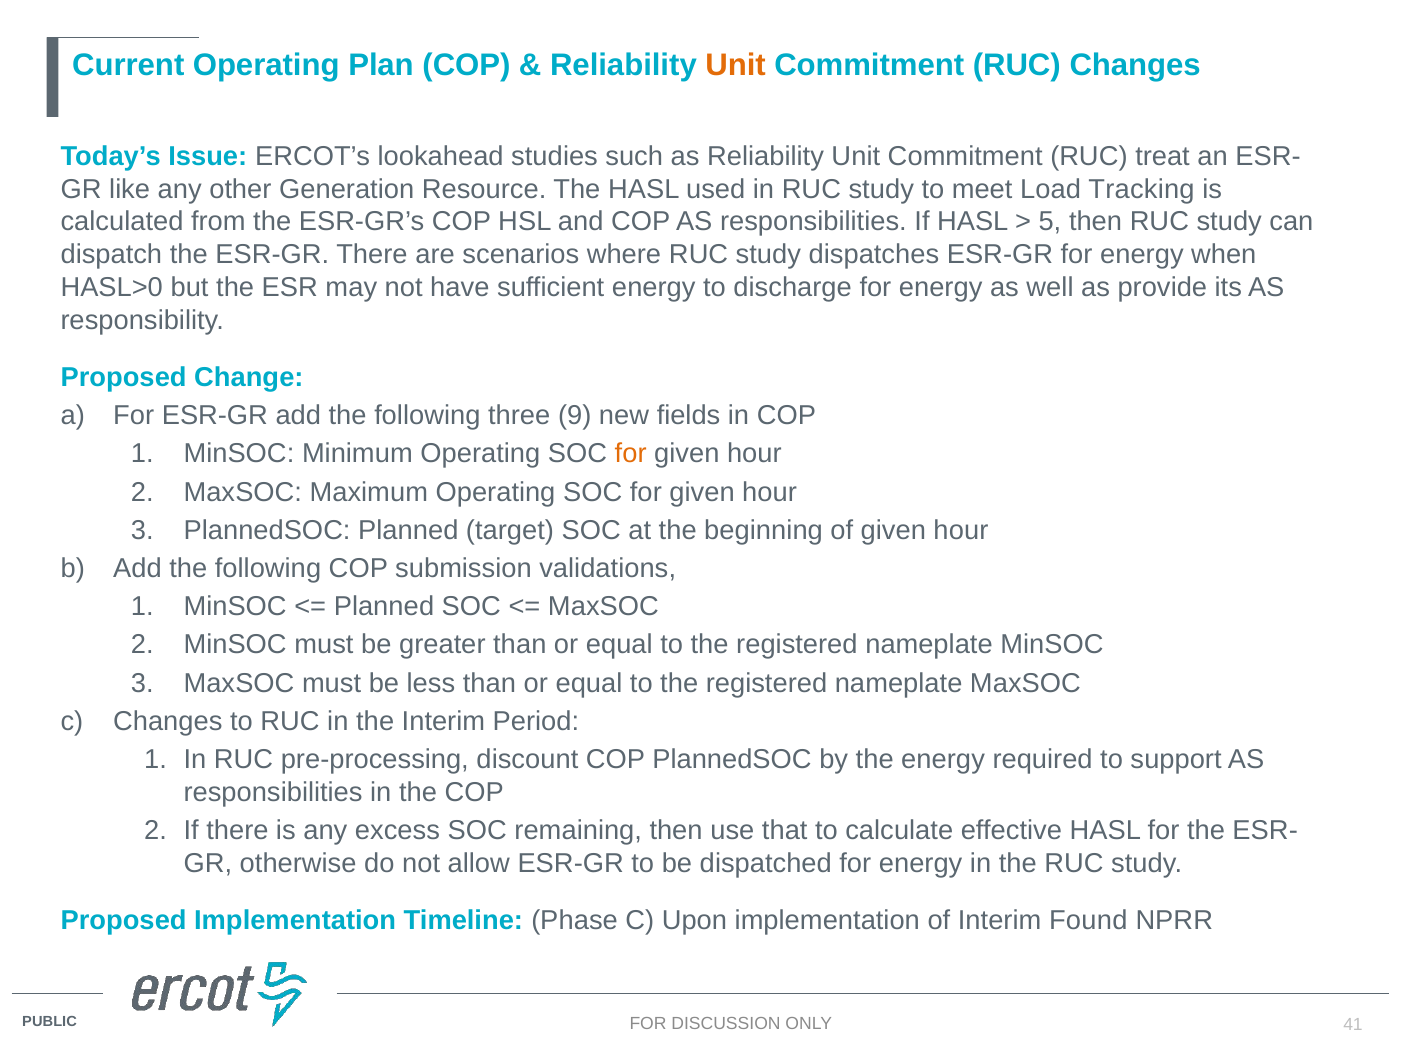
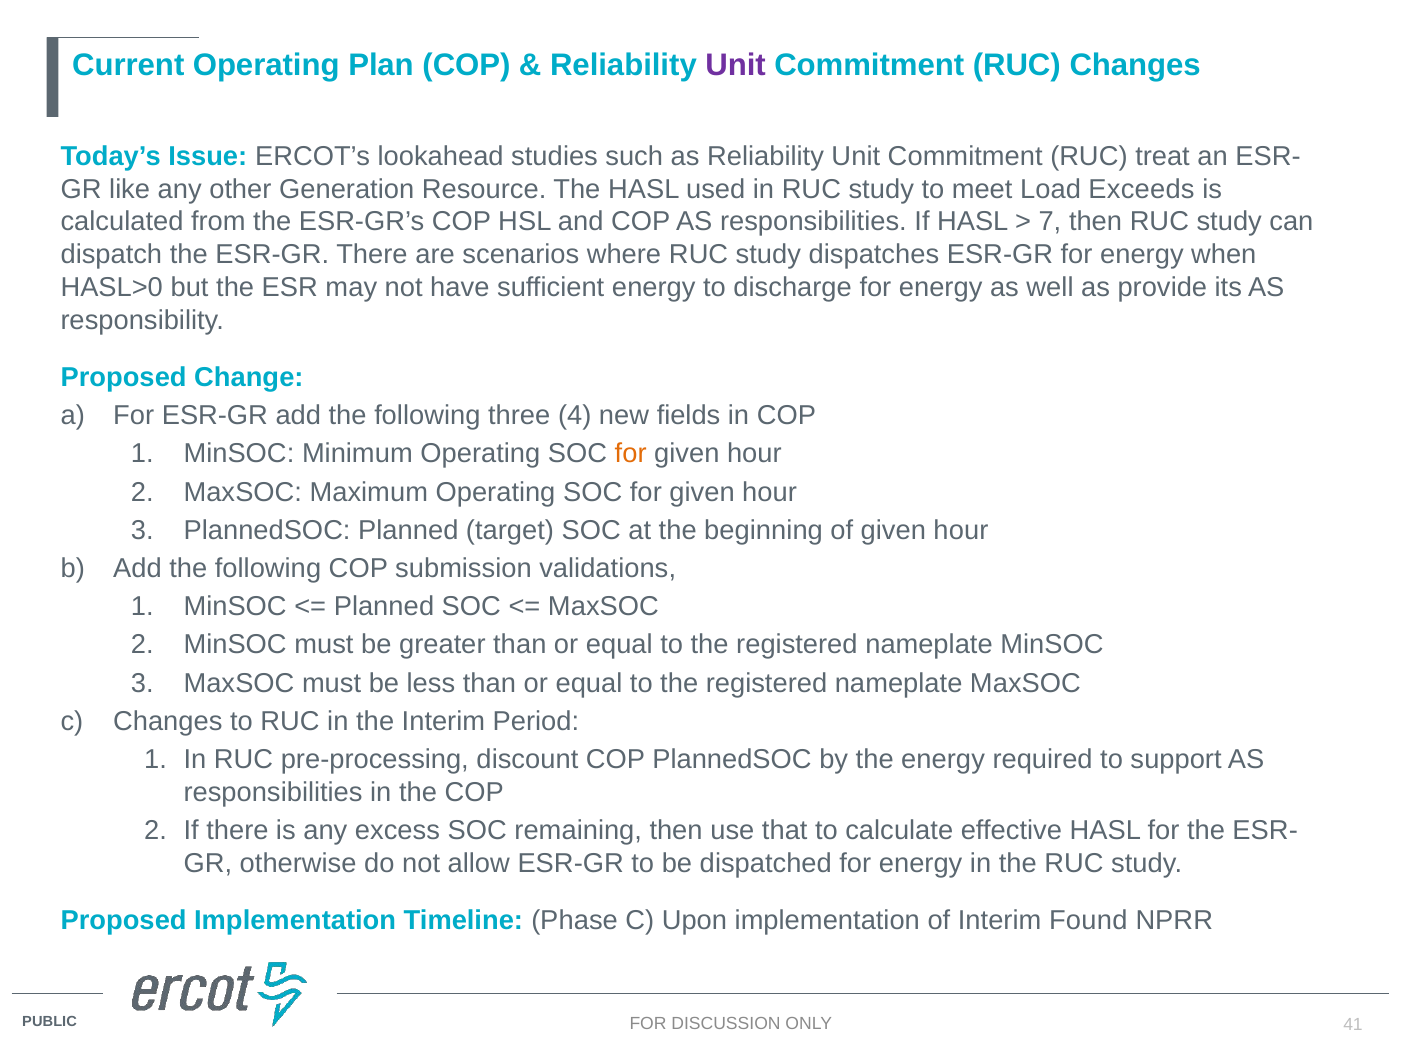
Unit at (736, 65) colour: orange -> purple
Tracking: Tracking -> Exceeds
5: 5 -> 7
9: 9 -> 4
